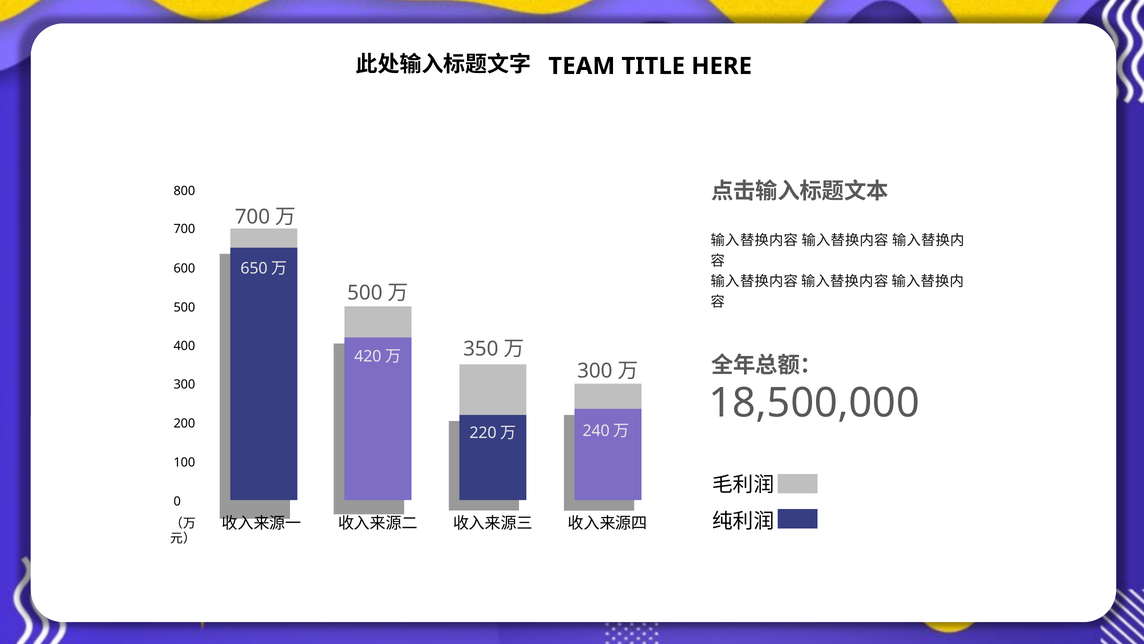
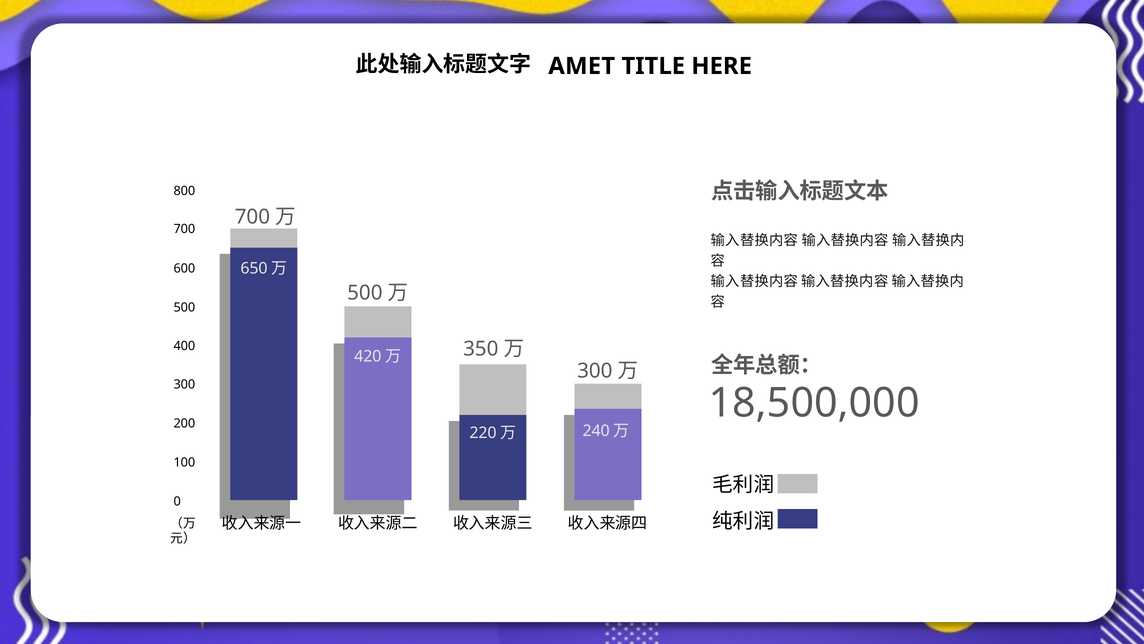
TEAM: TEAM -> AMET
